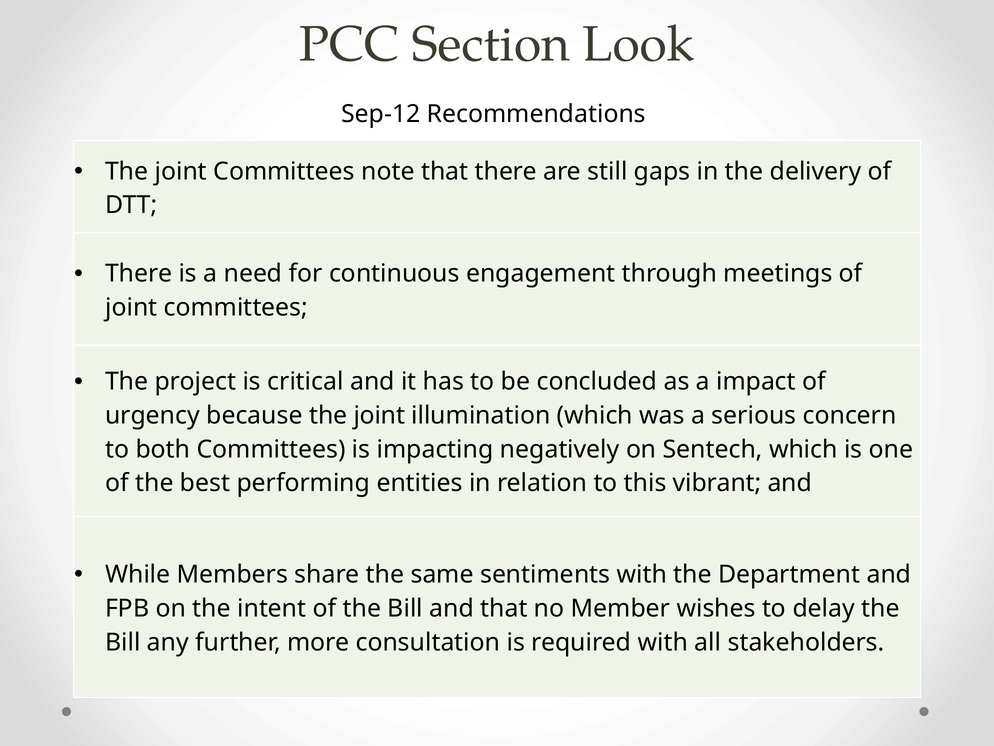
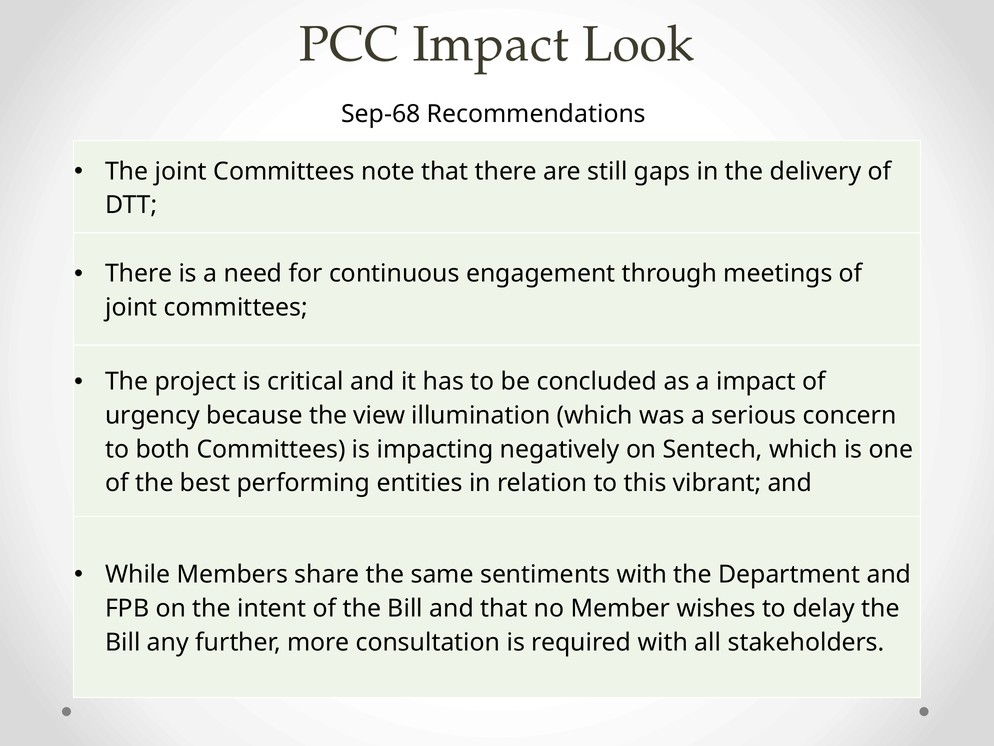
PCC Section: Section -> Impact
Sep-12: Sep-12 -> Sep-68
because the joint: joint -> view
